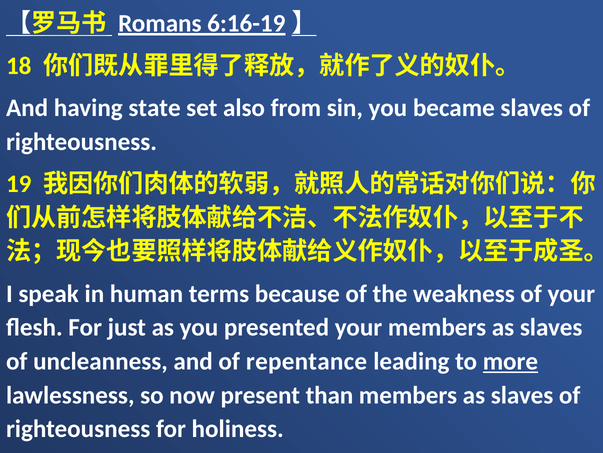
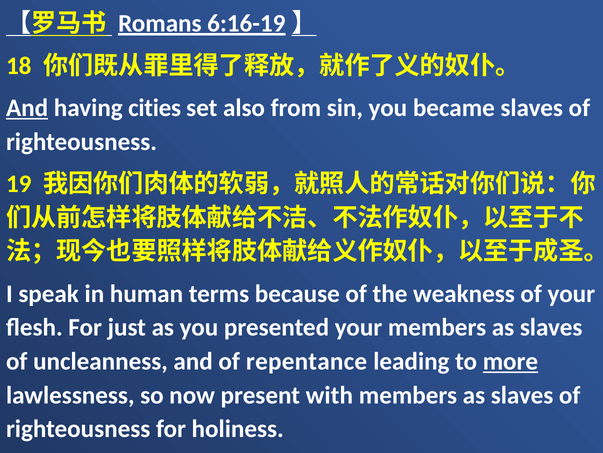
And at (27, 108) underline: none -> present
state: state -> cities
than: than -> with
